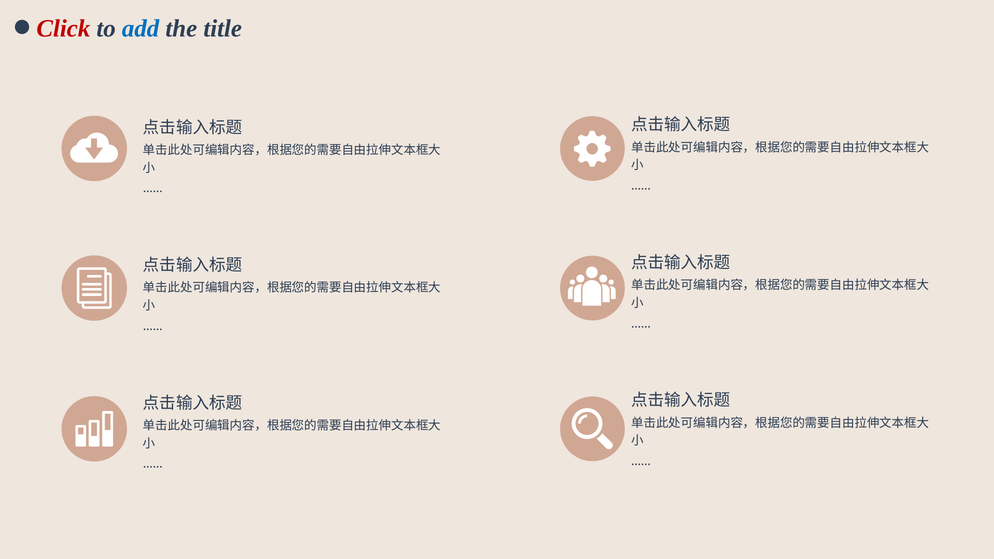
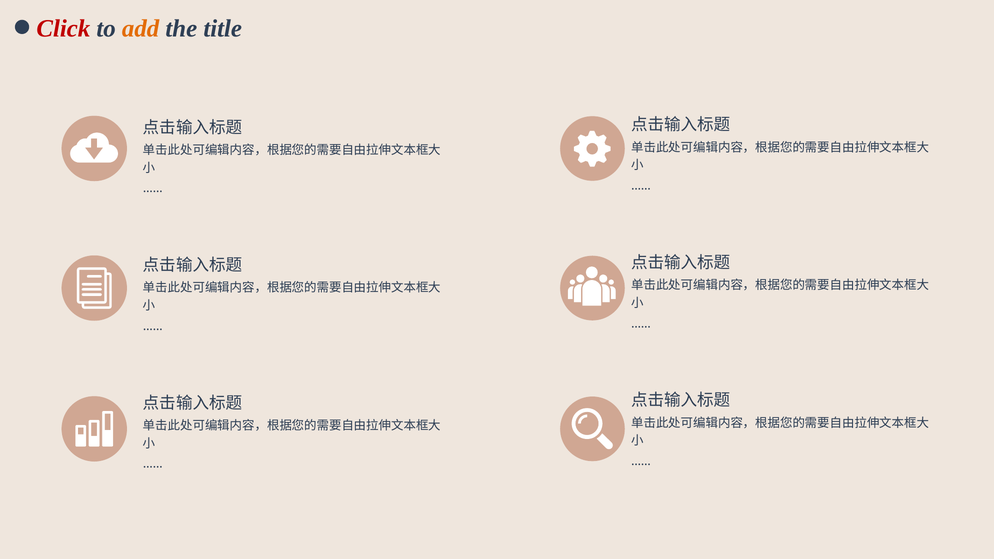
add colour: blue -> orange
